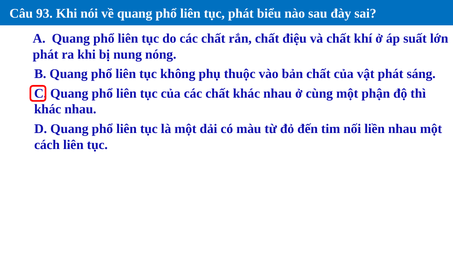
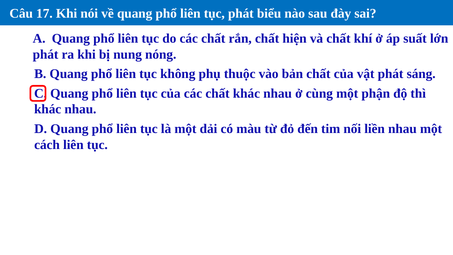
93: 93 -> 17
điệu: điệu -> hiện
